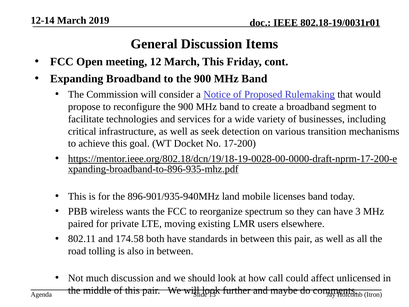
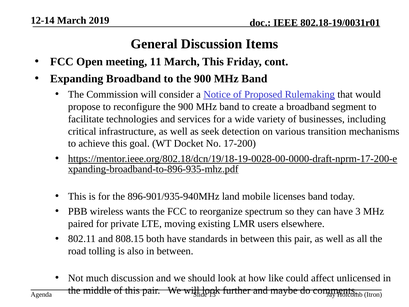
12: 12 -> 11
174.58: 174.58 -> 808.15
call: call -> like
